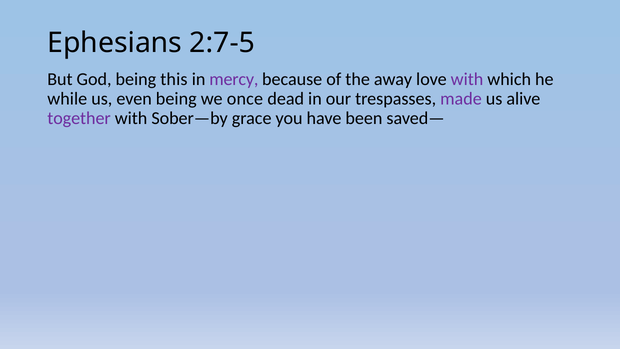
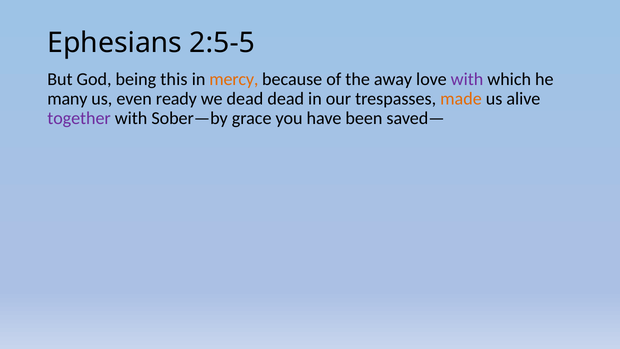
2:7-5: 2:7-5 -> 2:5-5
mercy colour: purple -> orange
while: while -> many
even being: being -> ready
we once: once -> dead
made colour: purple -> orange
